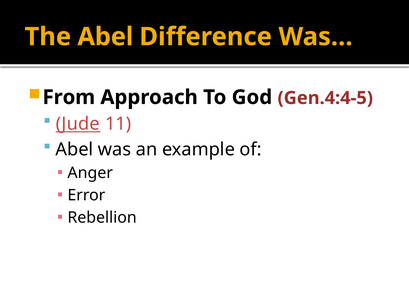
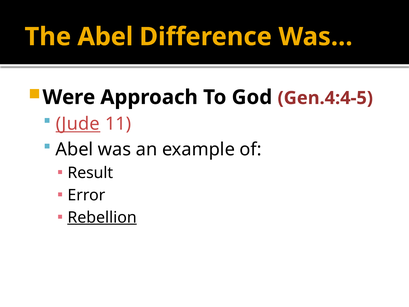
From: From -> Were
Anger: Anger -> Result
Rebellion underline: none -> present
